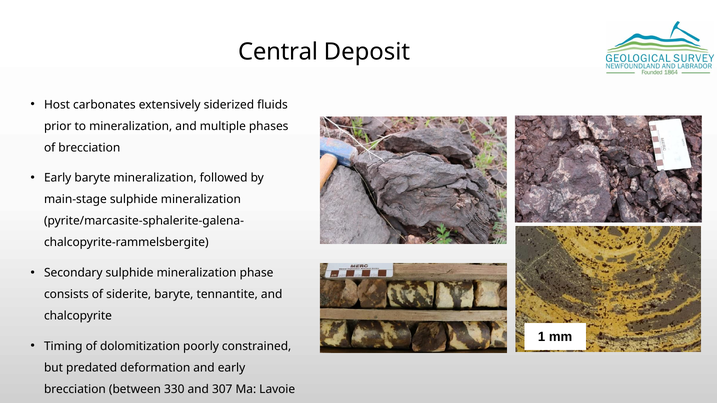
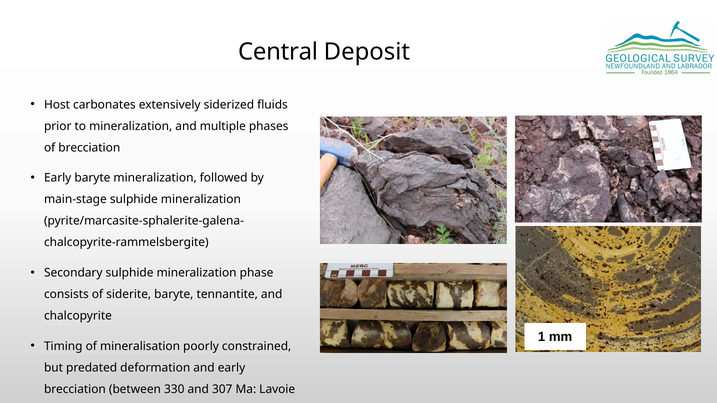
dolomitization: dolomitization -> mineralisation
